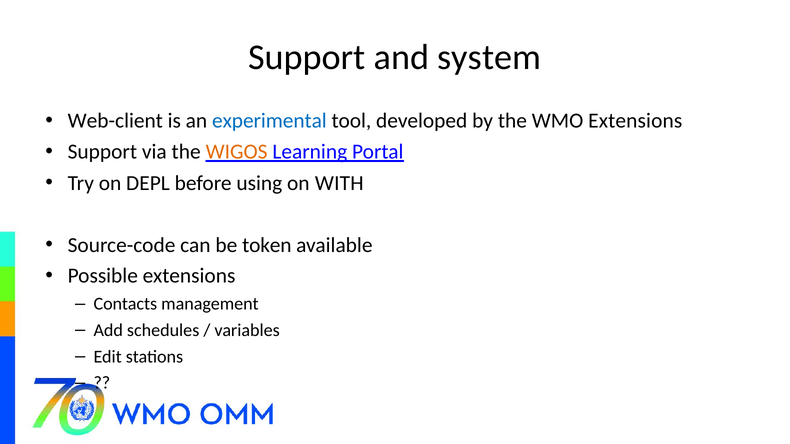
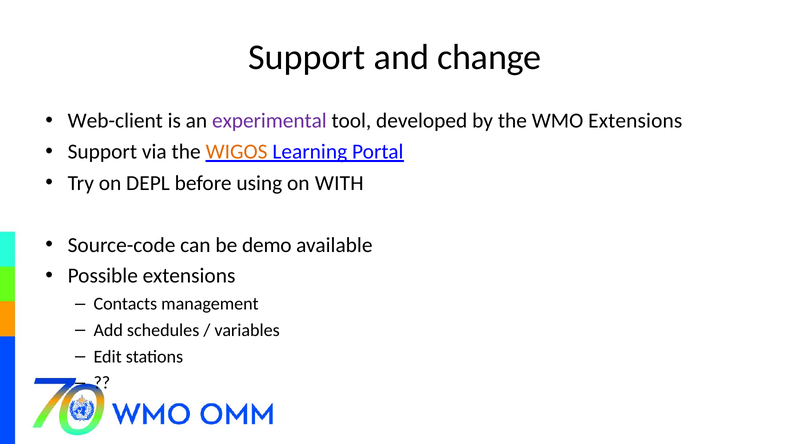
system: system -> change
experimental colour: blue -> purple
token: token -> demo
